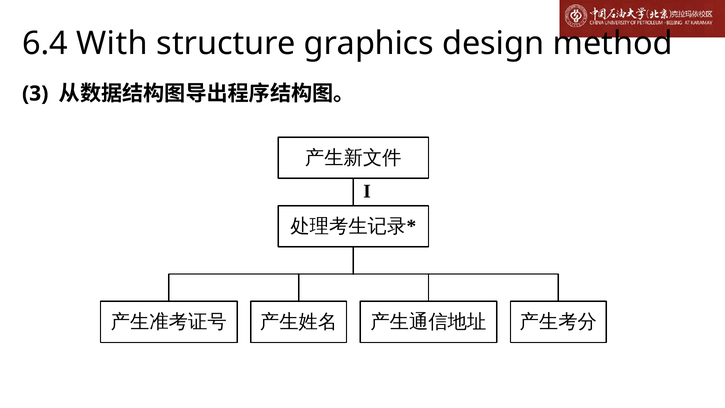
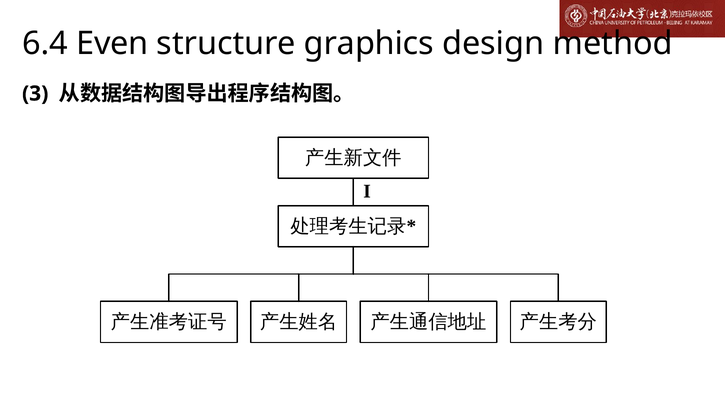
With: With -> Even
